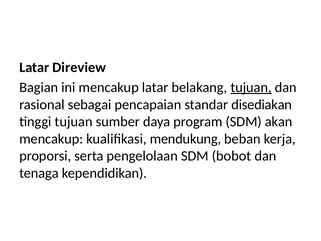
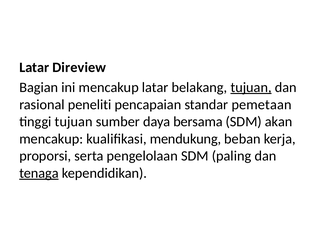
sebagai: sebagai -> peneliti
disediakan: disediakan -> pemetaan
program: program -> bersama
bobot: bobot -> paling
tenaga underline: none -> present
